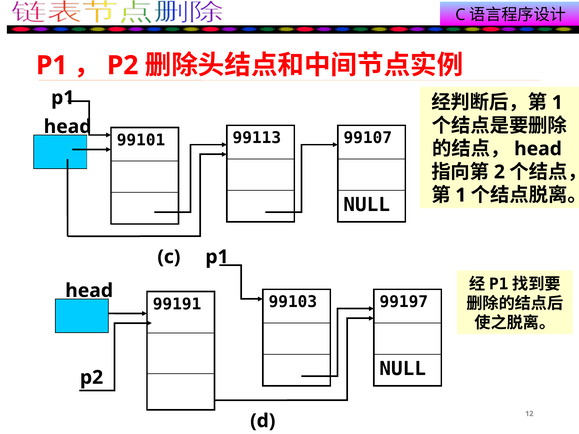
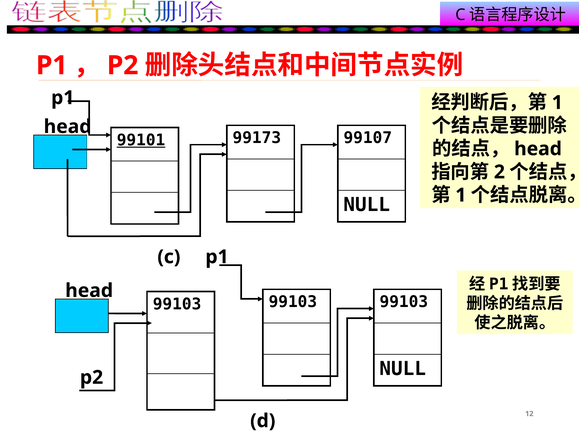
99113: 99113 -> 99173
99101 underline: none -> present
99103 99197: 99197 -> 99103
99191 at (177, 304): 99191 -> 99103
